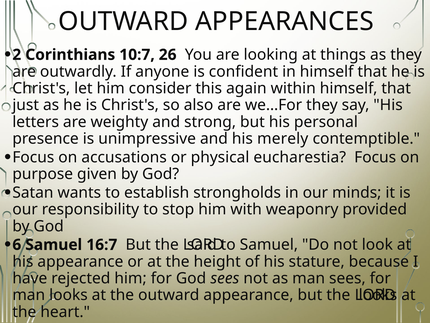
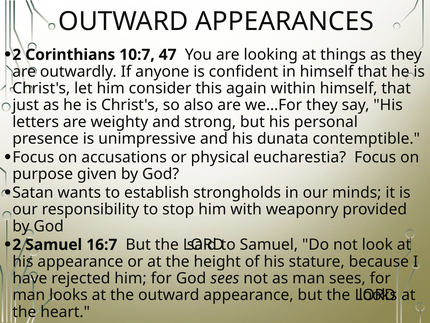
26: 26 -> 47
merely: merely -> dunata
6 at (17, 244): 6 -> 2
